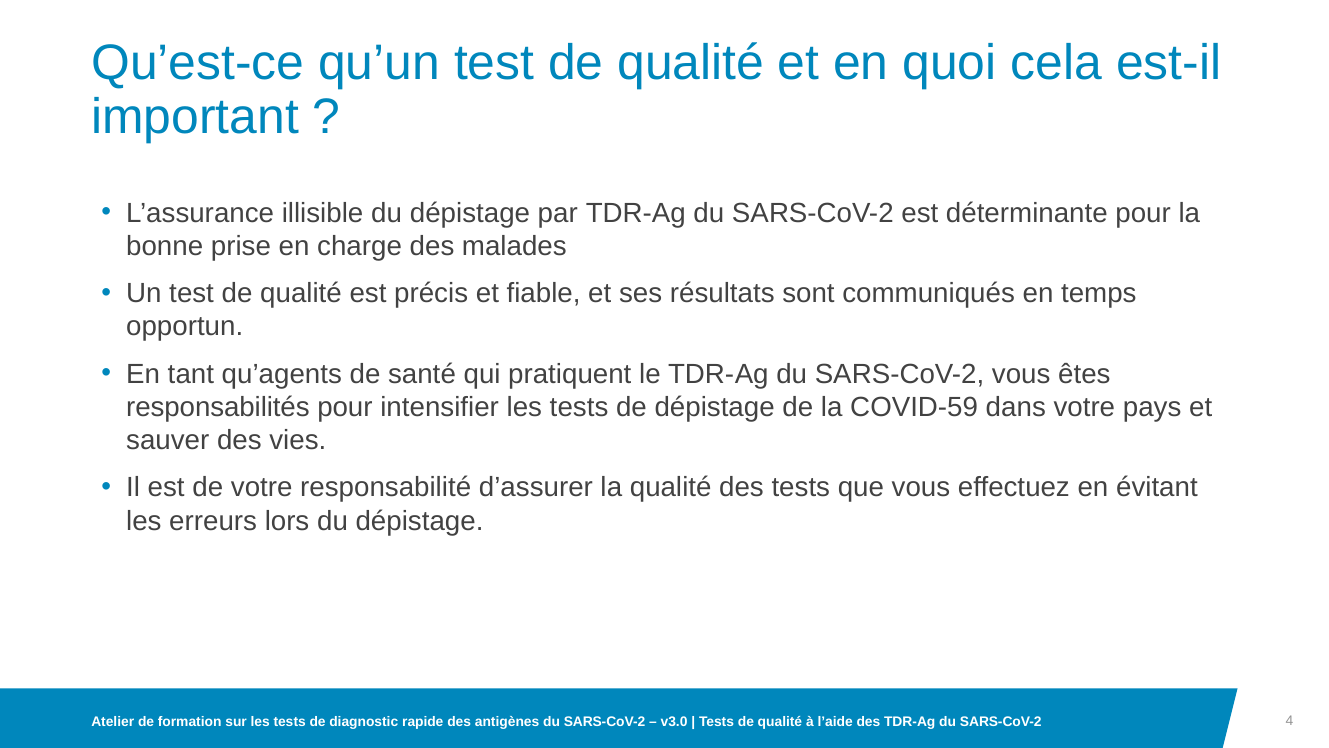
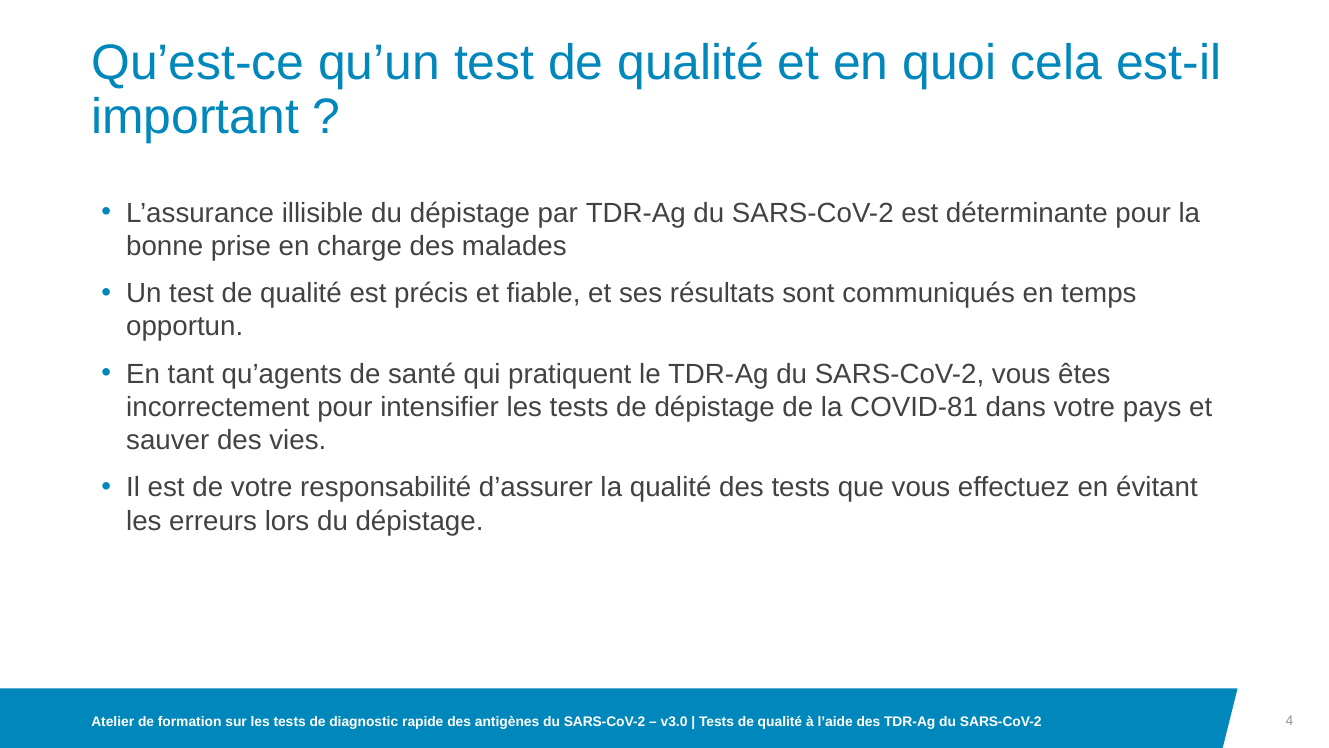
responsabilités: responsabilités -> incorrectement
COVID-59: COVID-59 -> COVID-81
